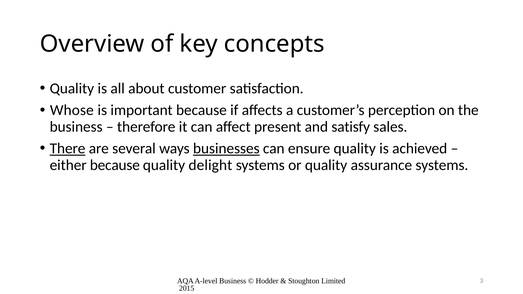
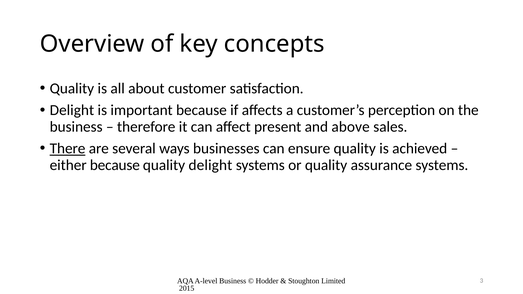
Whose at (72, 110): Whose -> Delight
satisfy: satisfy -> above
businesses underline: present -> none
